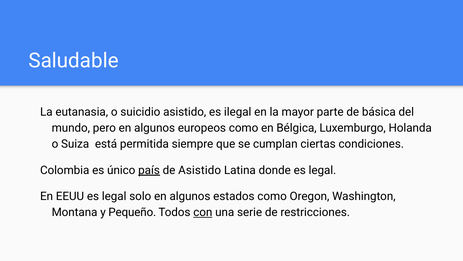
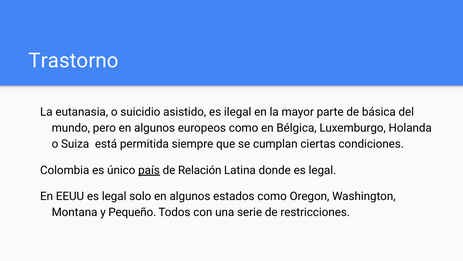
Saludable: Saludable -> Trastorno
de Asistido: Asistido -> Relación
con underline: present -> none
